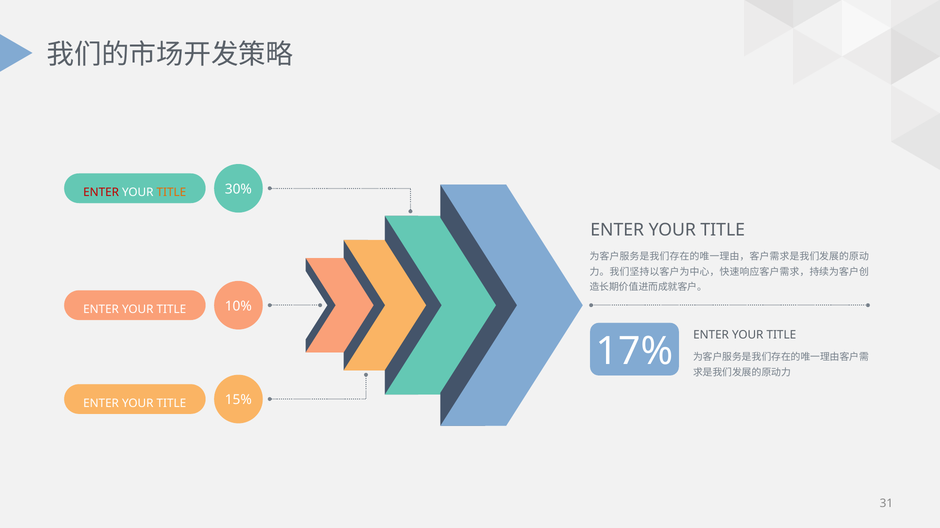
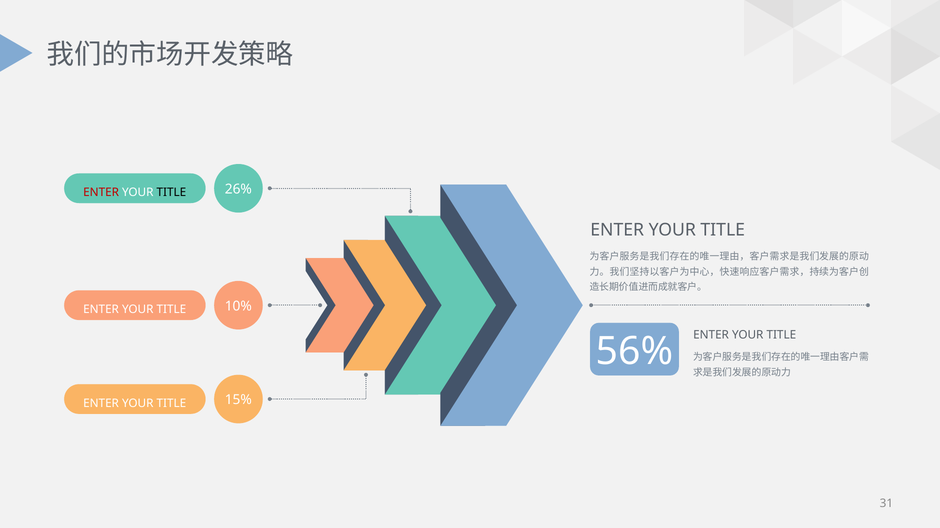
30%: 30% -> 26%
TITLE at (171, 193) colour: orange -> black
17%: 17% -> 56%
